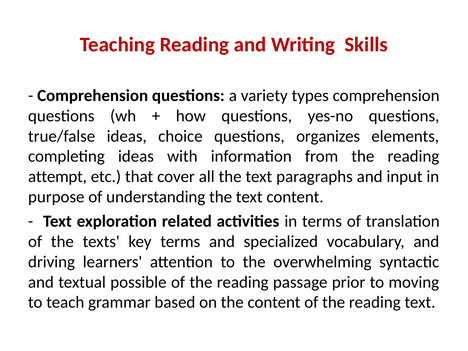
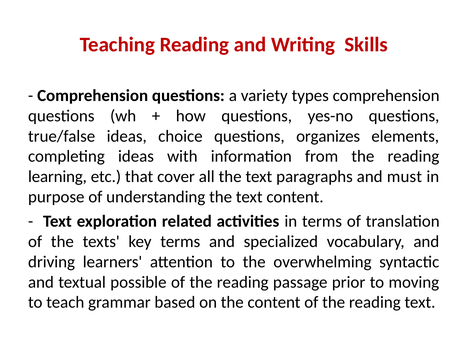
attempt: attempt -> learning
input: input -> must
